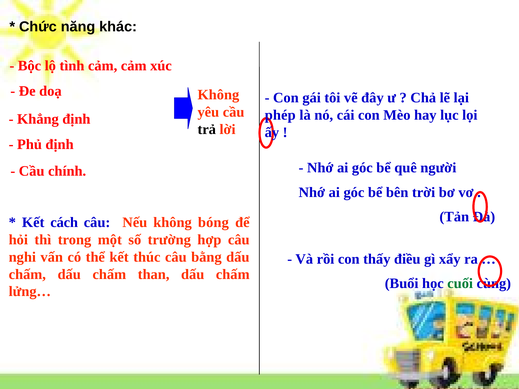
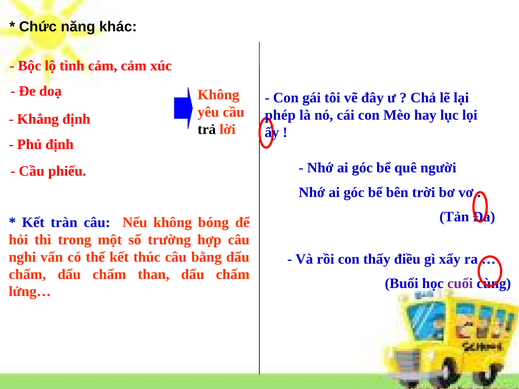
chính: chính -> phiếu
cách: cách -> tràn
cuối colour: green -> purple
